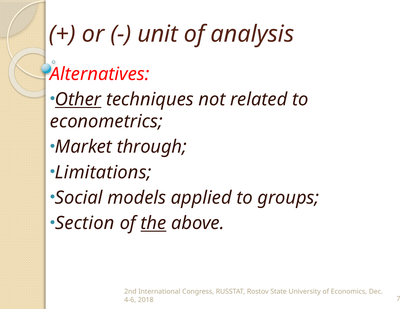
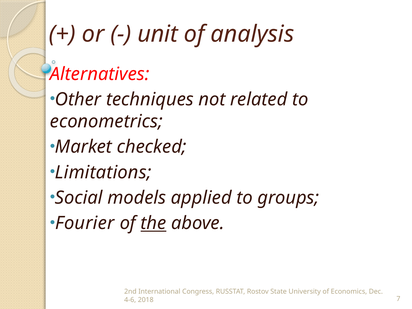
Other underline: present -> none
through: through -> checked
Section: Section -> Fourier
